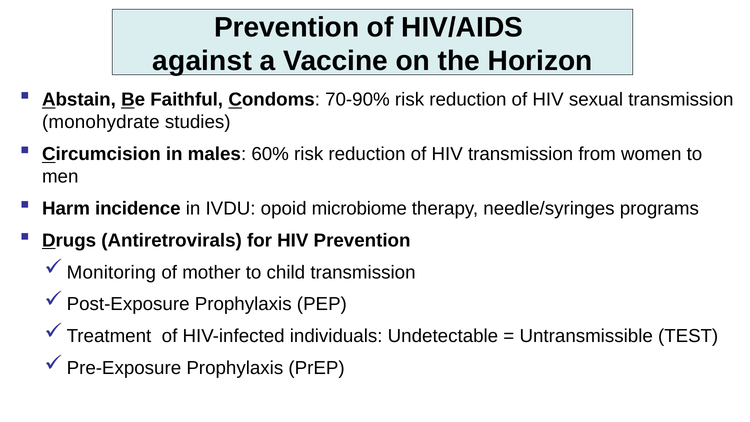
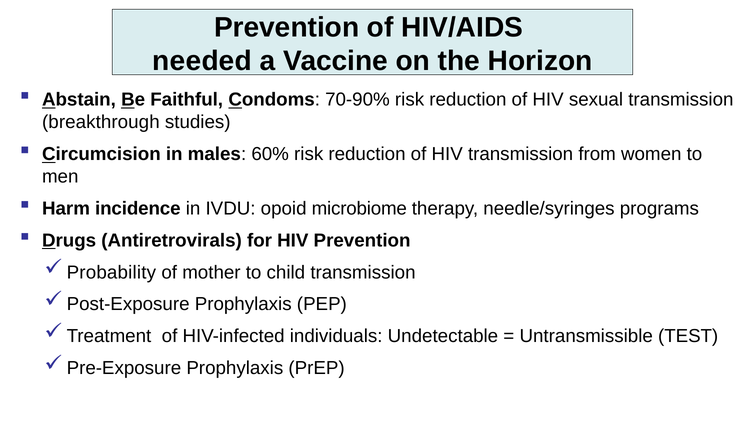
against: against -> needed
monohydrate: monohydrate -> breakthrough
Monitoring: Monitoring -> Probability
